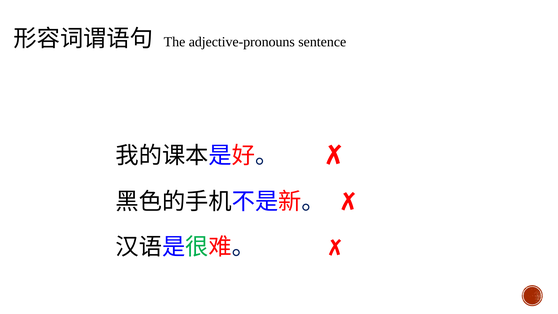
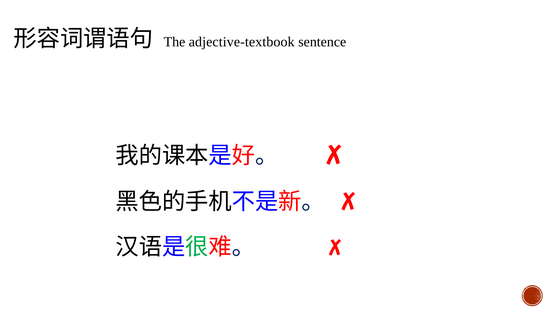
adjective-pronouns: adjective-pronouns -> adjective-textbook
